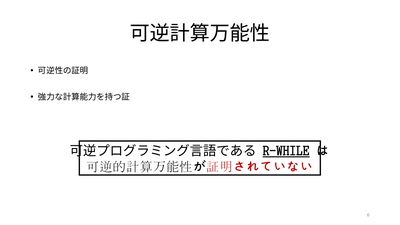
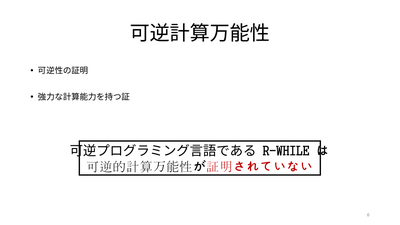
R-WHILE underline: present -> none
